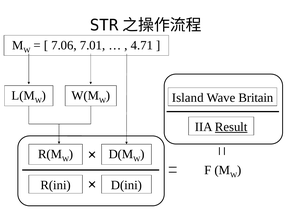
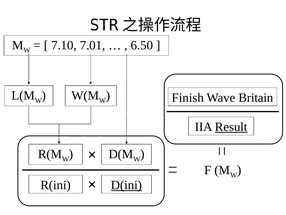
7.06: 7.06 -> 7.10
4.71: 4.71 -> 6.50
Island: Island -> Finish
D(ini underline: none -> present
